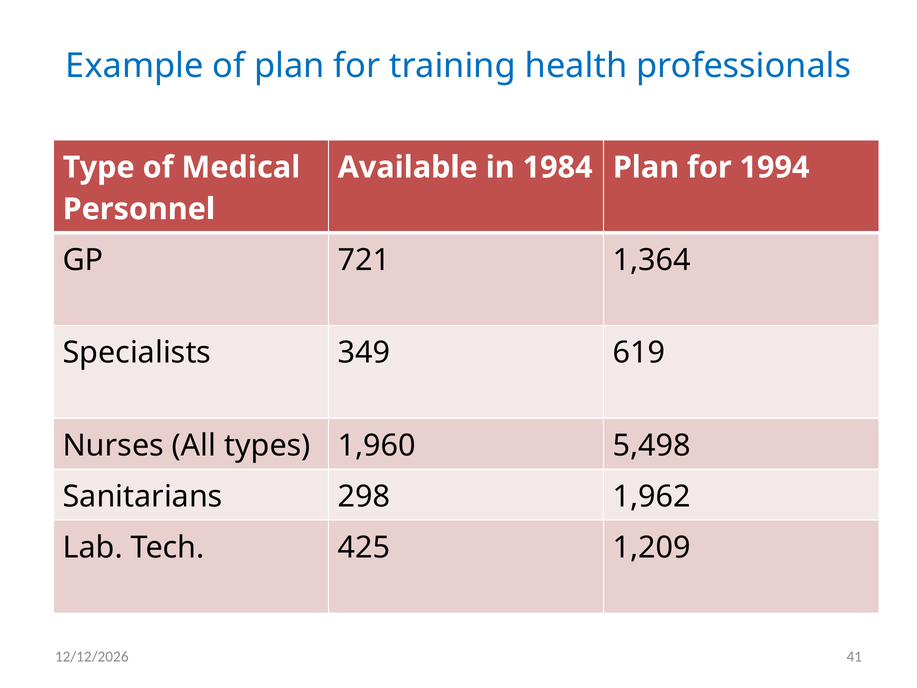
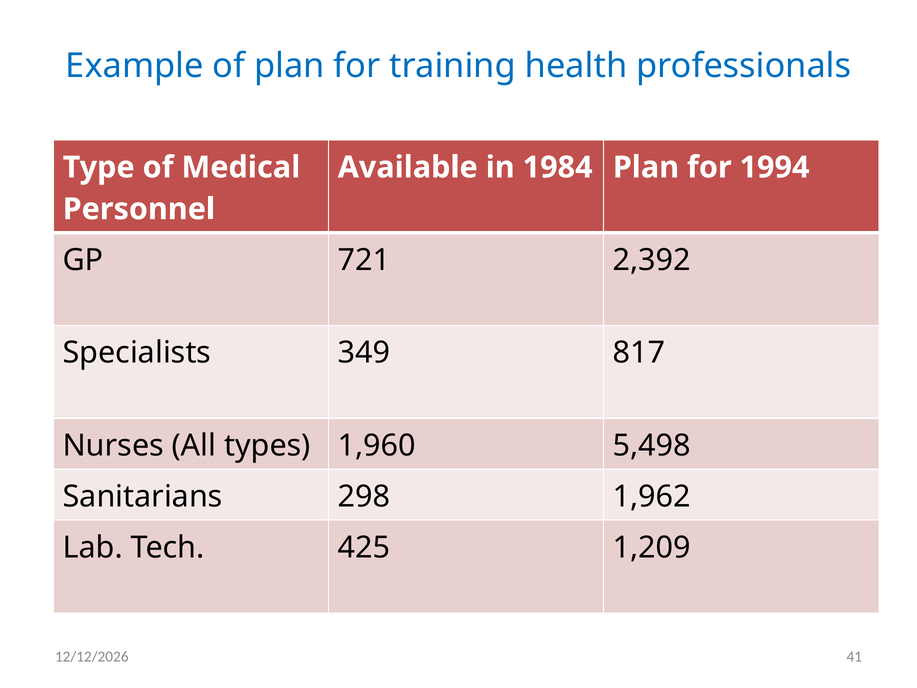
1,364: 1,364 -> 2,392
619: 619 -> 817
